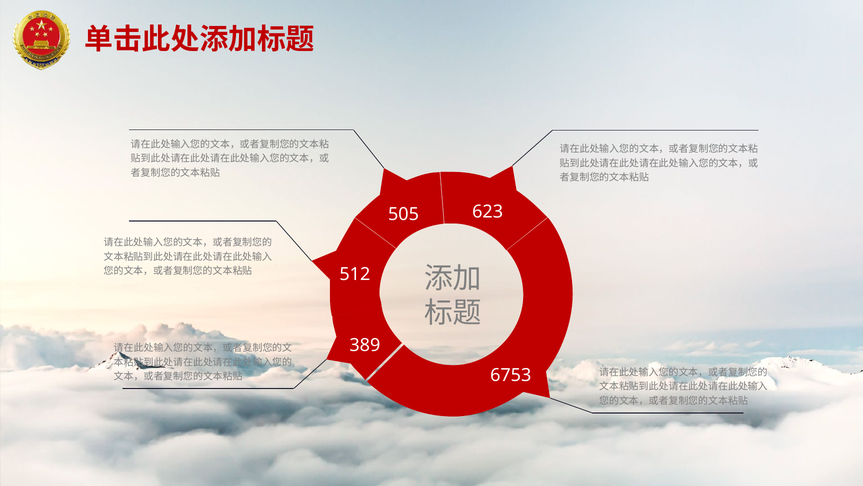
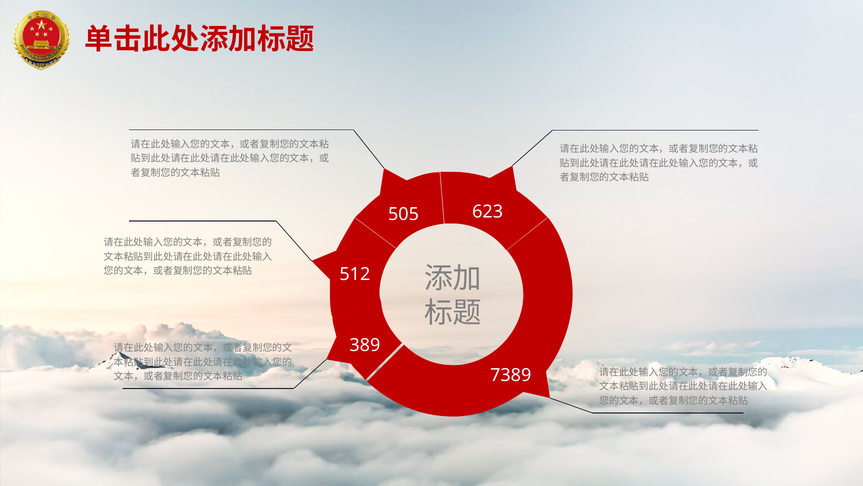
6753: 6753 -> 7389
